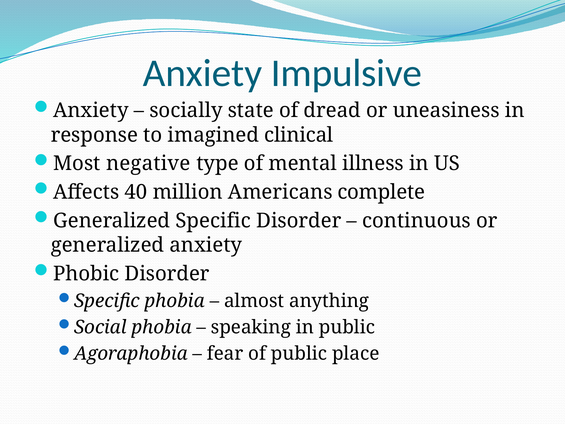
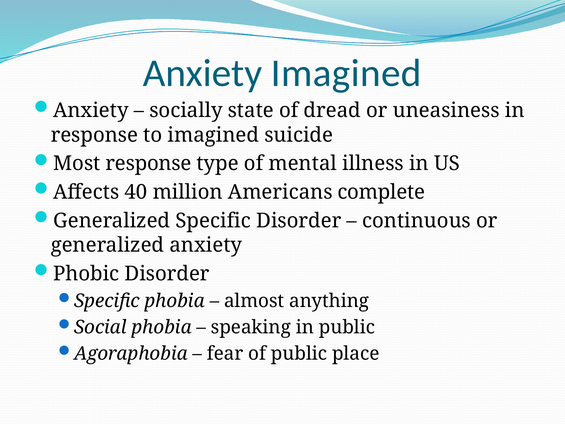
Anxiety Impulsive: Impulsive -> Imagined
clinical: clinical -> suicide
Most negative: negative -> response
